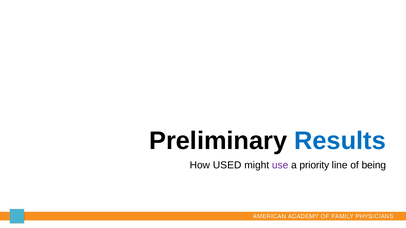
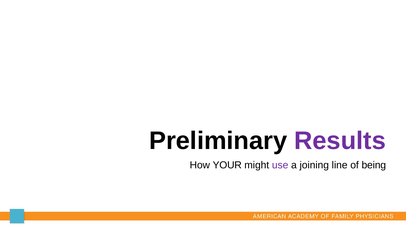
Results colour: blue -> purple
USED: USED -> YOUR
priority: priority -> joining
